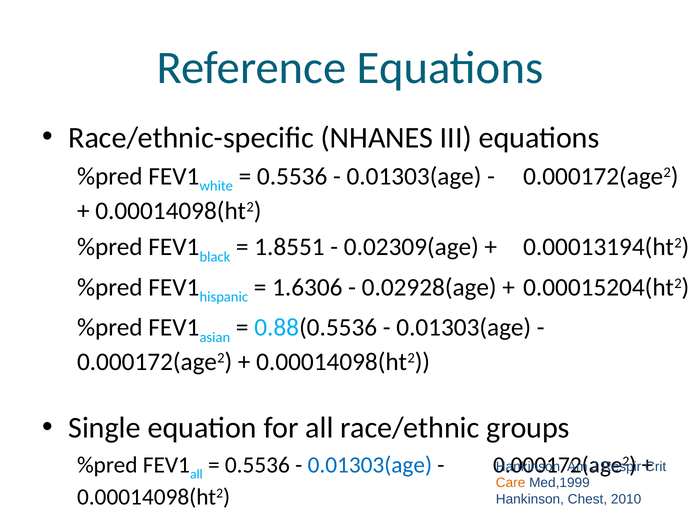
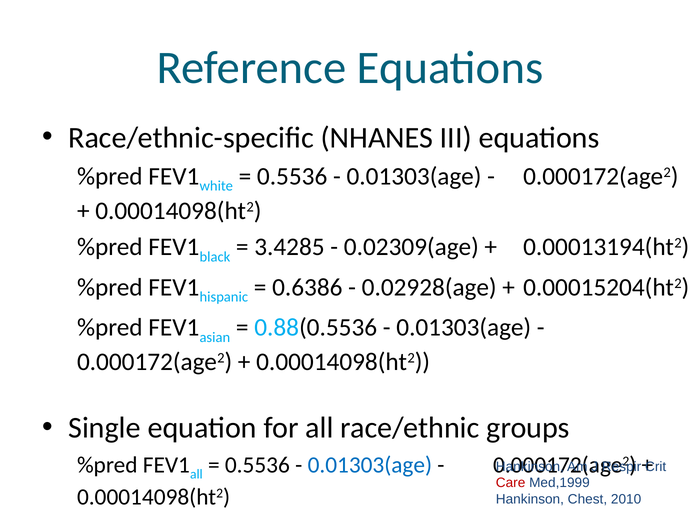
1.8551: 1.8551 -> 3.4285
1.6306: 1.6306 -> 0.6386
Care colour: orange -> red
